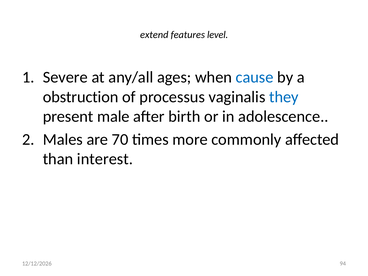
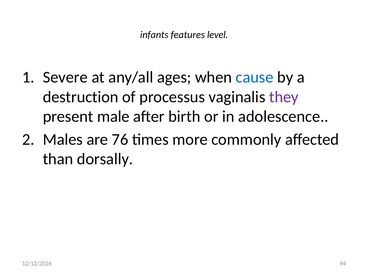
extend: extend -> infants
obstruction: obstruction -> destruction
they colour: blue -> purple
70: 70 -> 76
interest: interest -> dorsally
